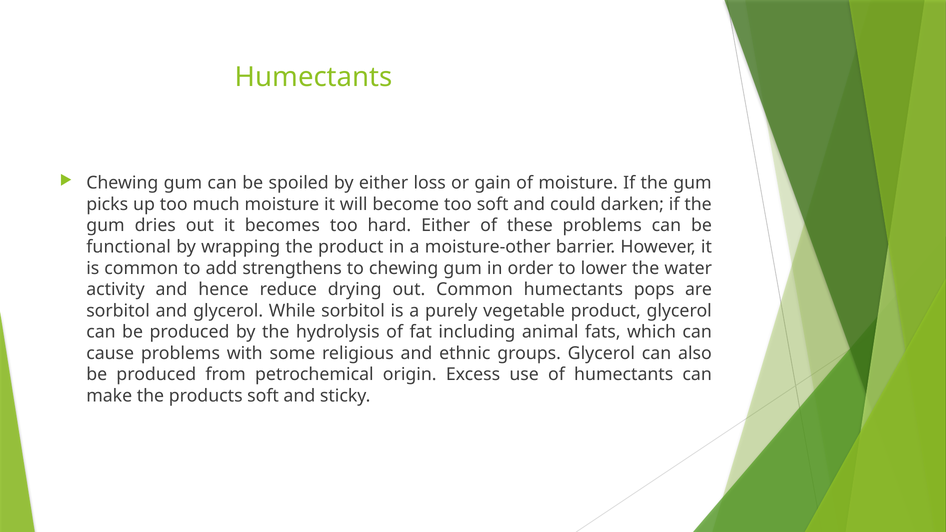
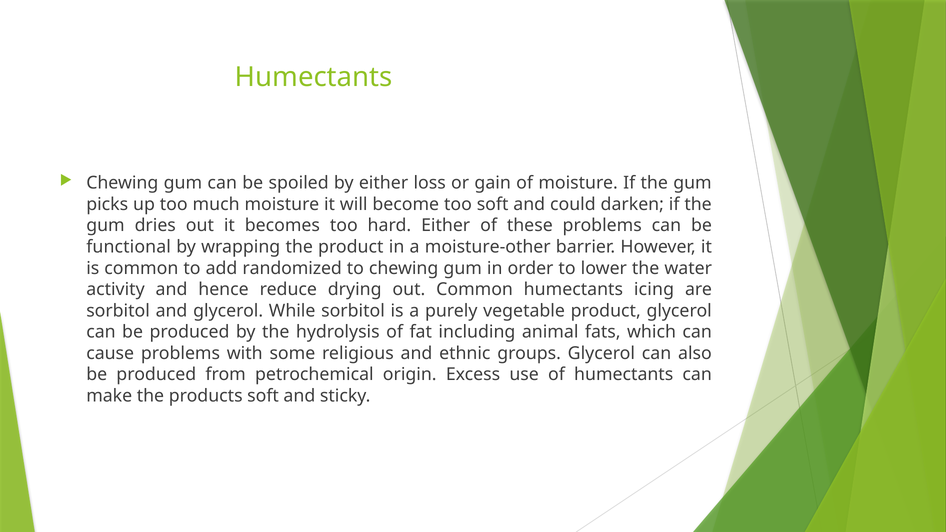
strengthens: strengthens -> randomized
pops: pops -> icing
